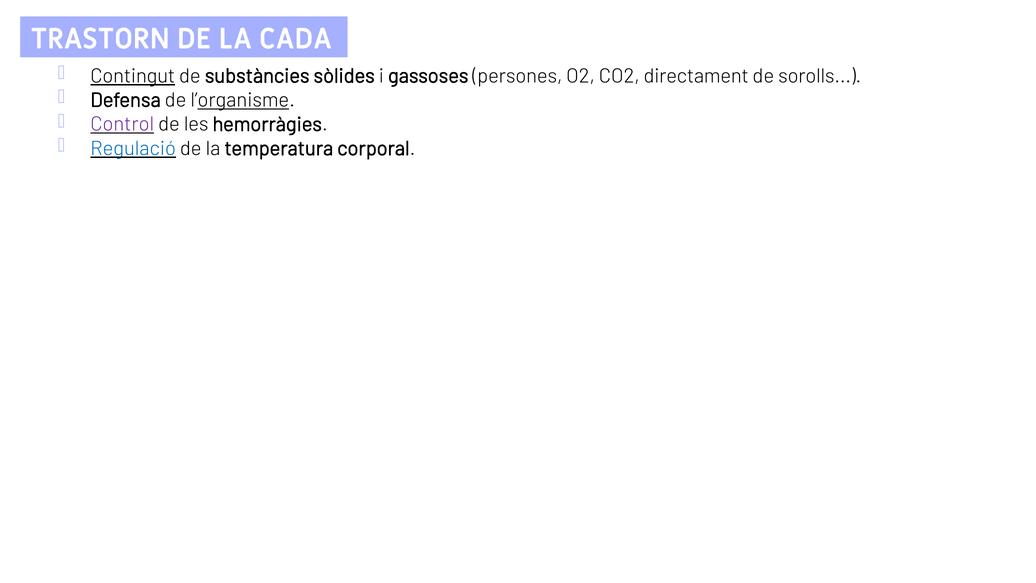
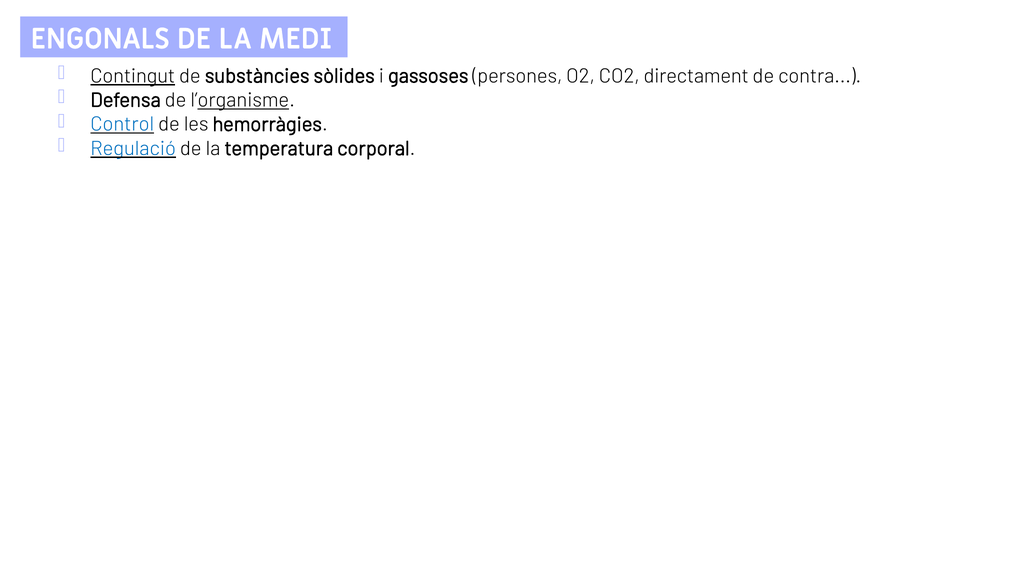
TRASTORN: TRASTORN -> ENGONALS
CADA: CADA -> MEDI
sorolls: sorolls -> contra
Control colour: purple -> blue
